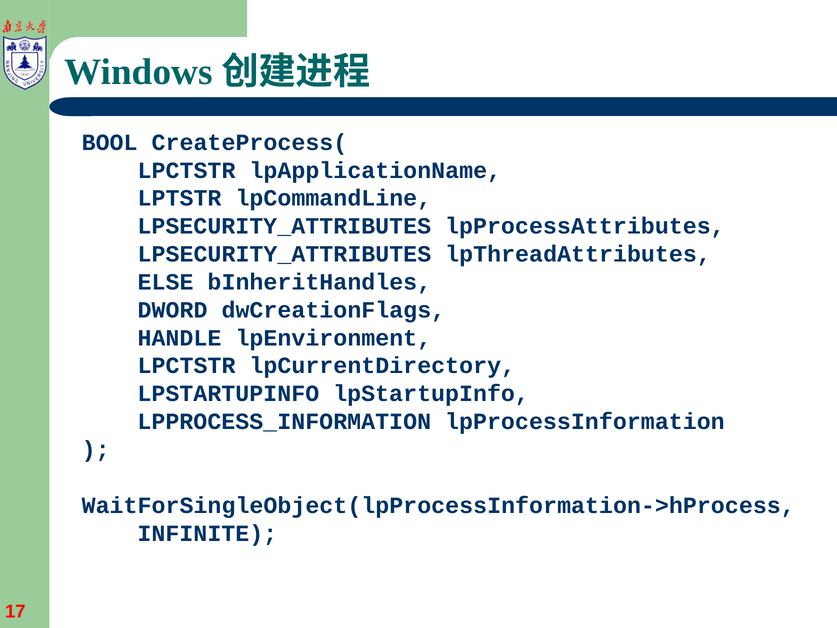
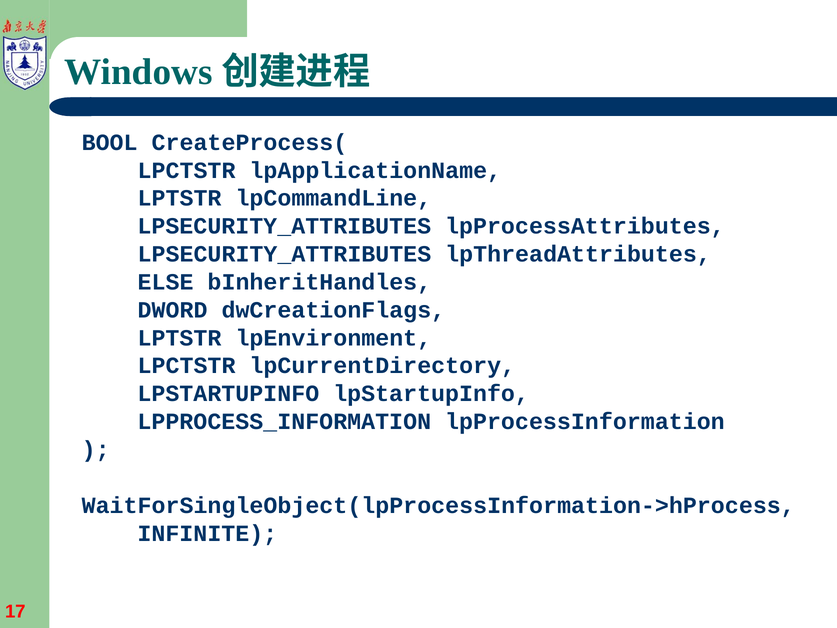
HANDLE at (179, 338): HANDLE -> LPTSTR
